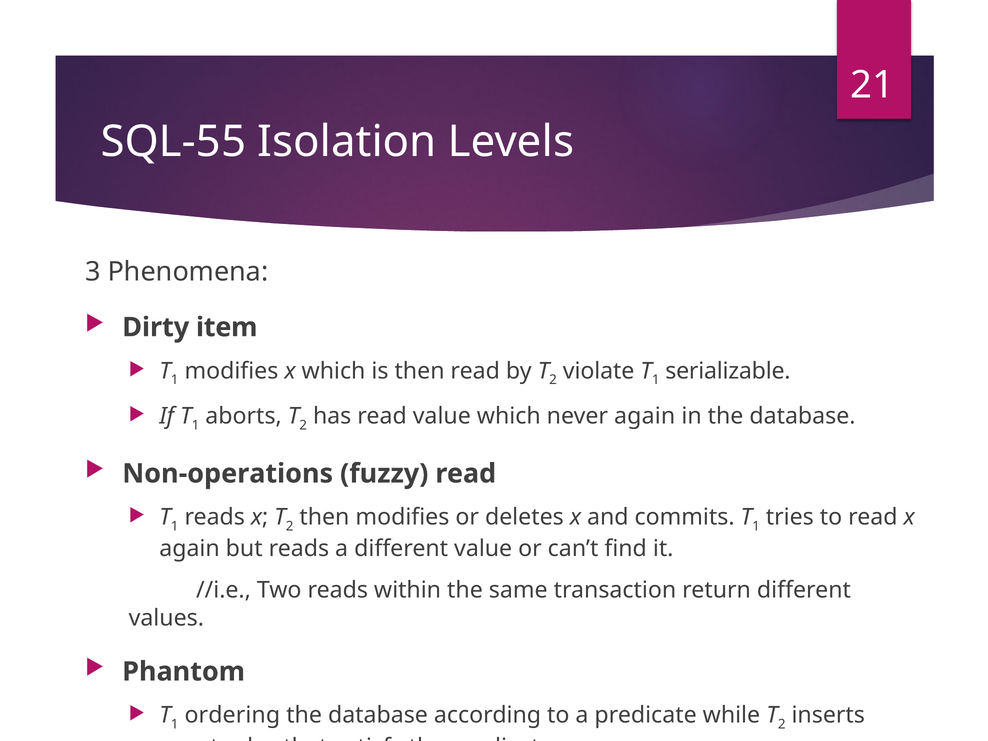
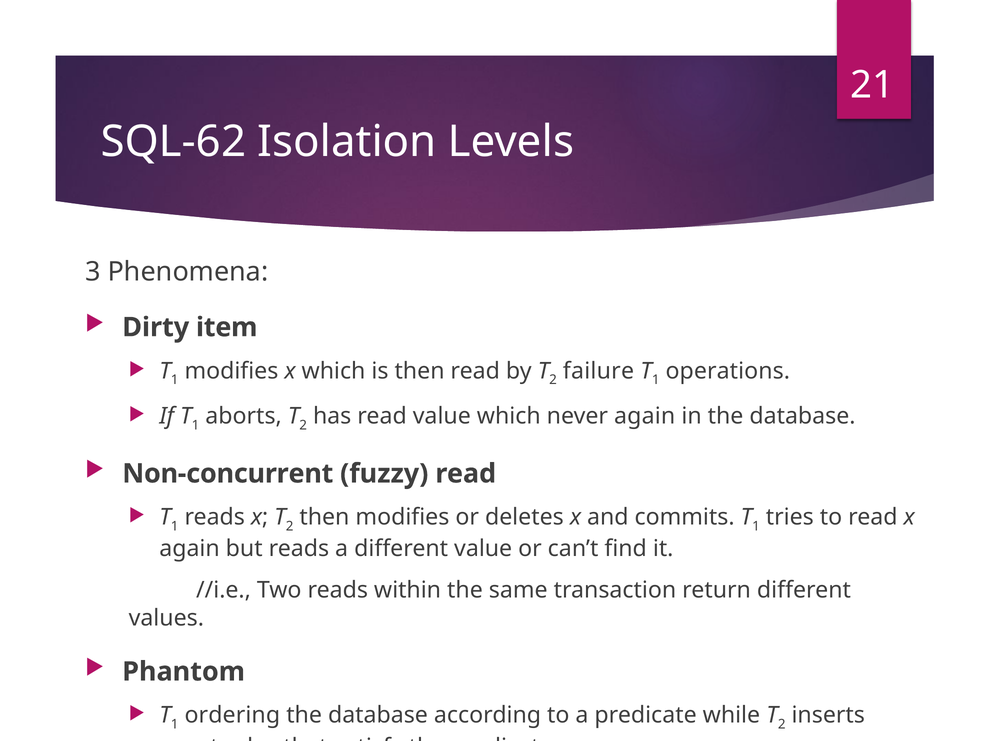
SQL-55: SQL-55 -> SQL-62
violate: violate -> failure
serializable: serializable -> operations
Non-operations: Non-operations -> Non-concurrent
